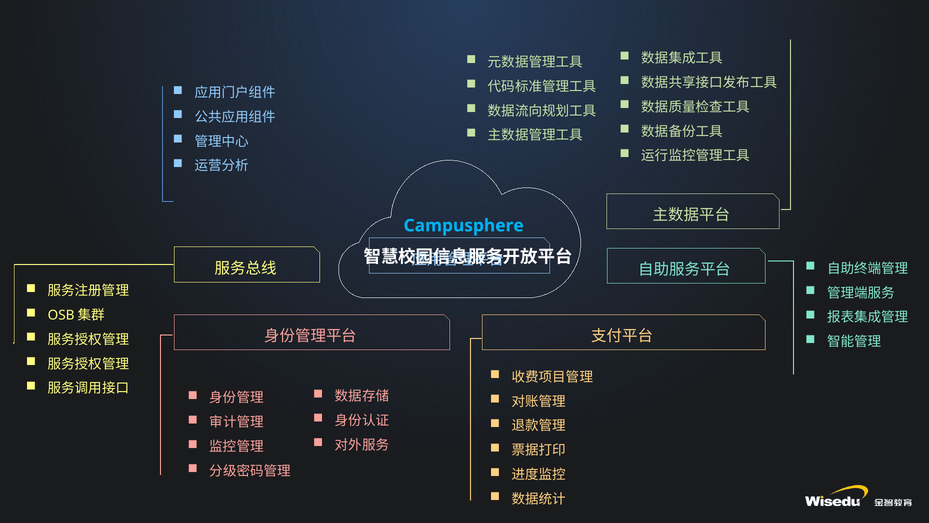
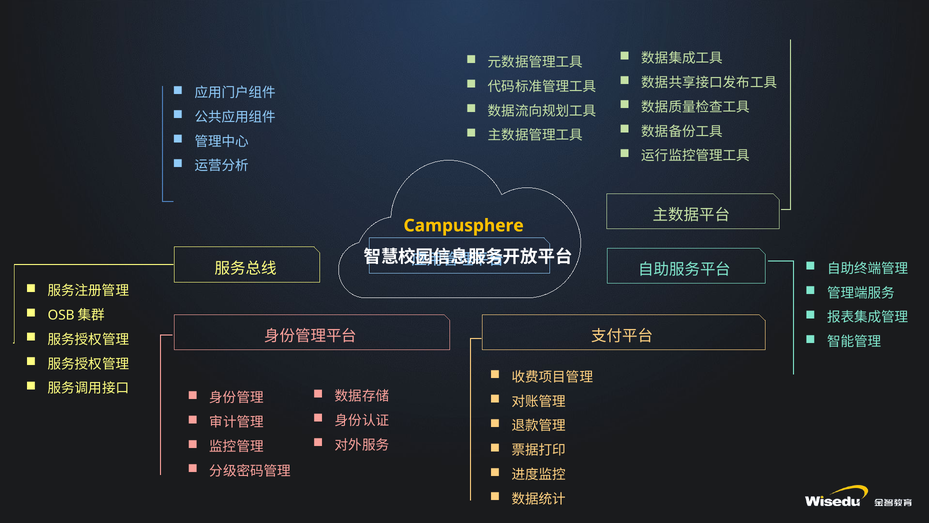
Campusphere colour: light blue -> yellow
